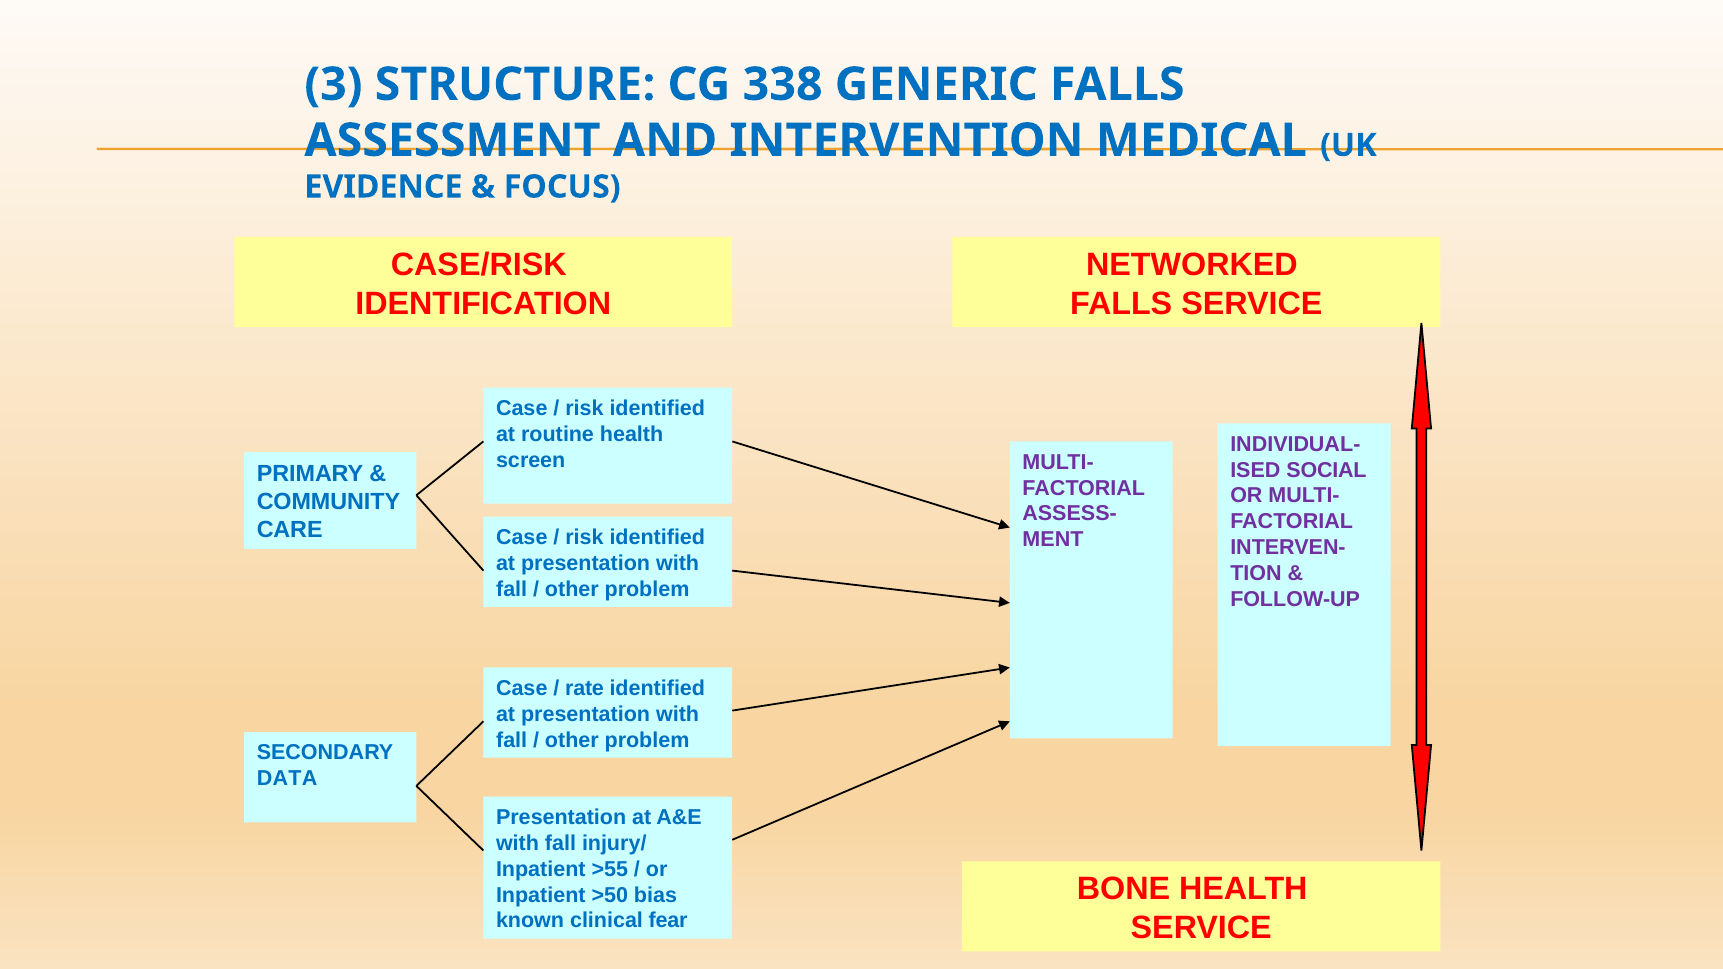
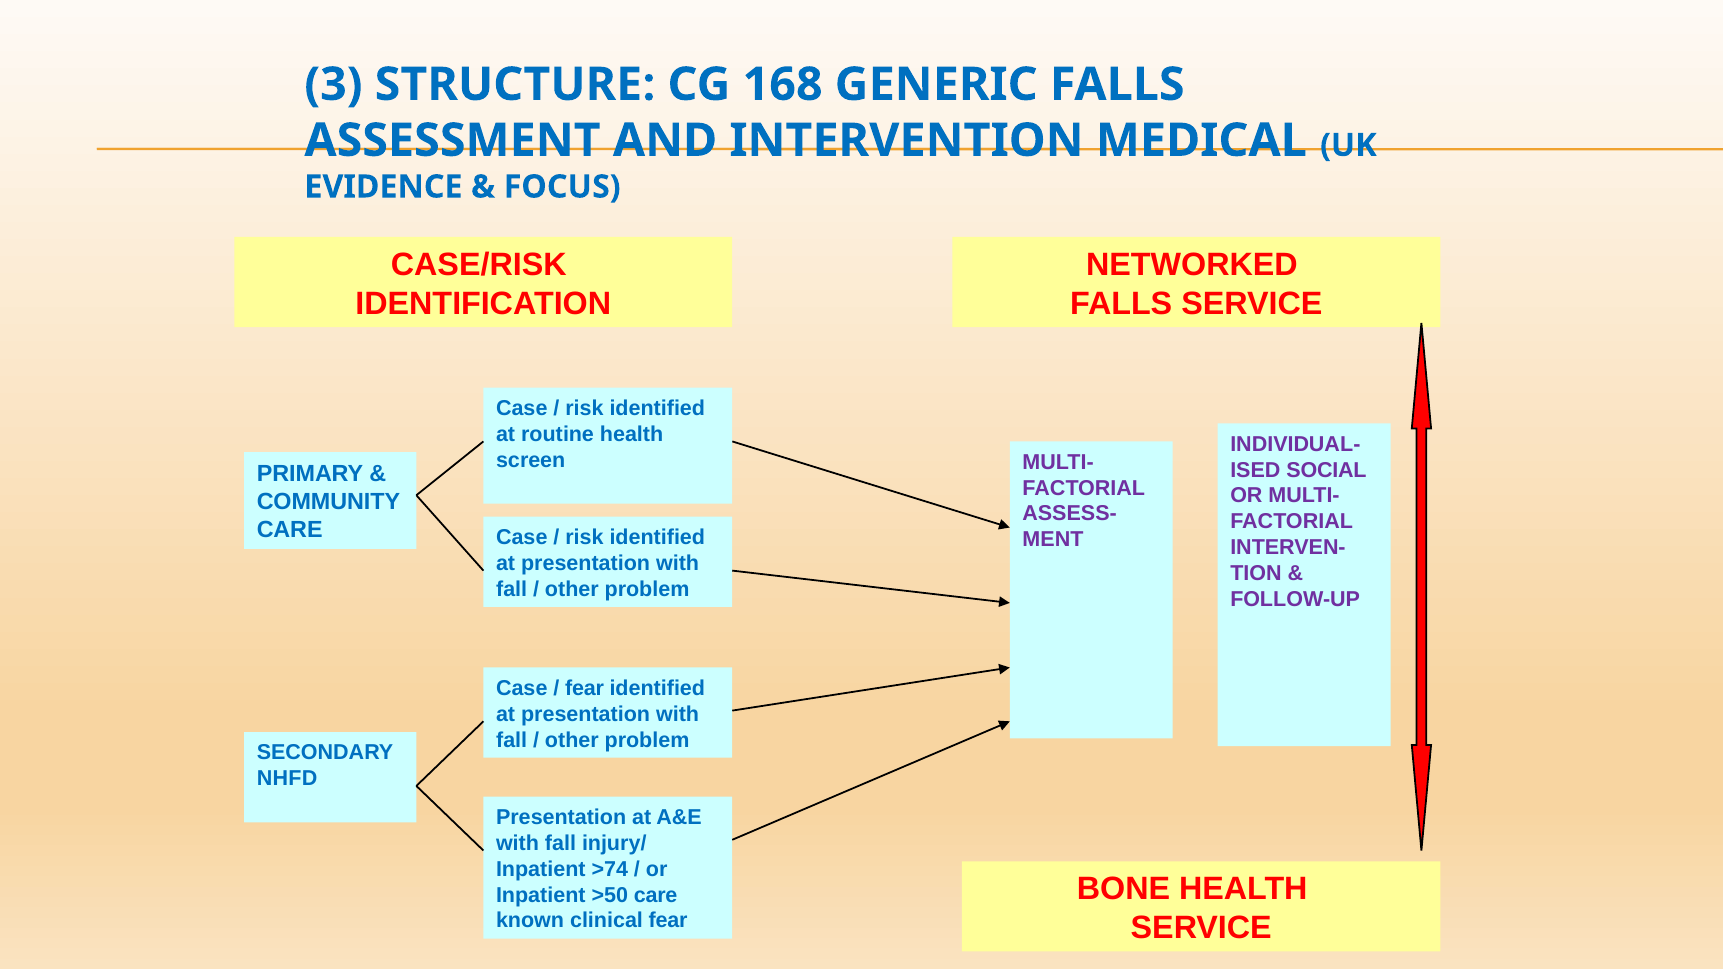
338: 338 -> 168
rate at (585, 688): rate -> fear
DATA: DATA -> NHFD
>55: >55 -> >74
>50 bias: bias -> care
